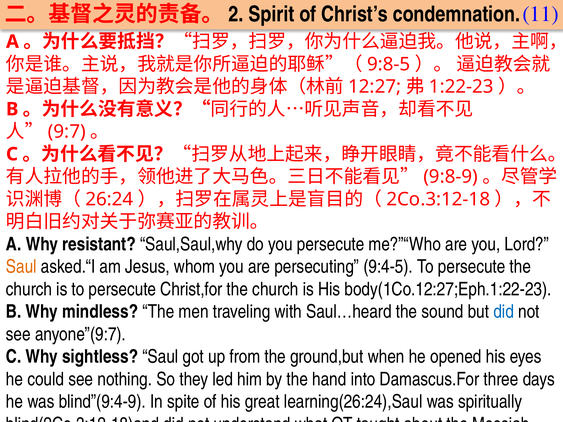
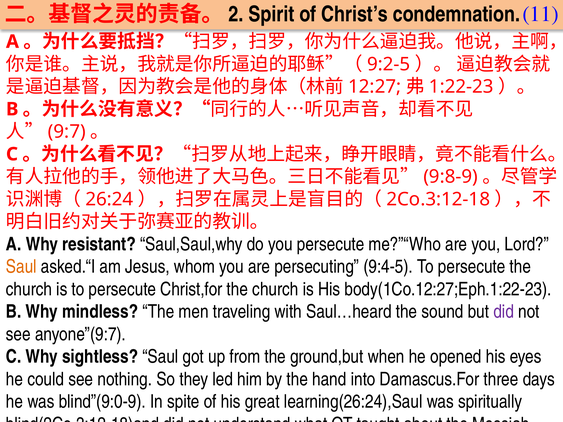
9:8-5: 9:8-5 -> 9:2-5
did at (504, 312) colour: blue -> purple
blind”(9:4-9: blind”(9:4-9 -> blind”(9:0-9
